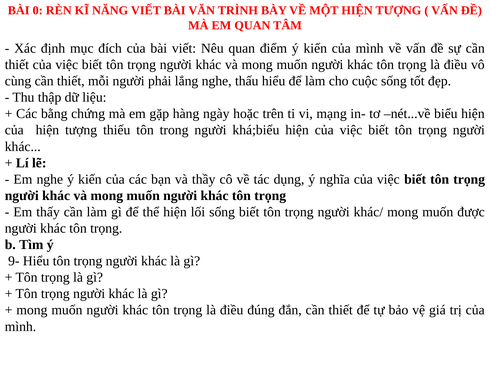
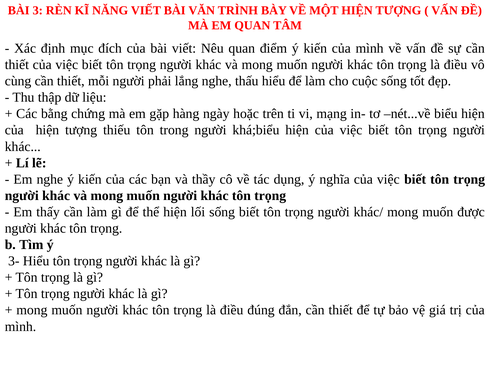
0: 0 -> 3
9-: 9- -> 3-
